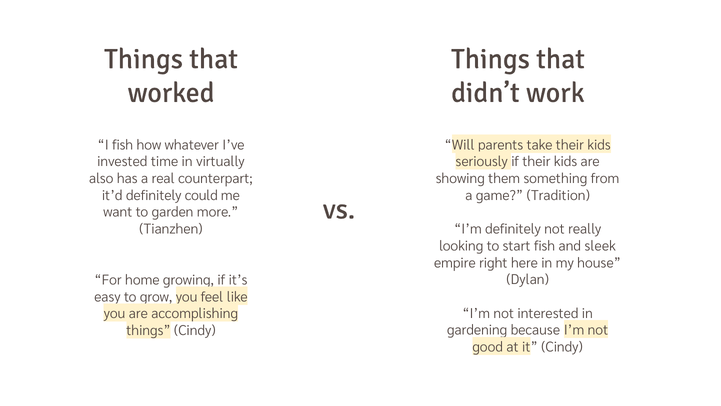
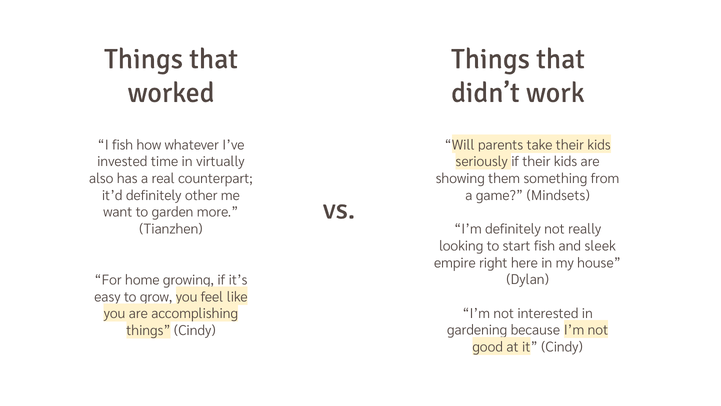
could: could -> other
Tradition: Tradition -> Mindsets
